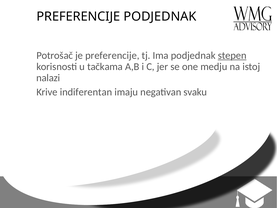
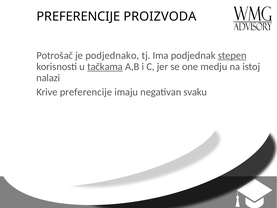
PREFERENCIJE PODJEDNAK: PODJEDNAK -> PROIZVODA
je preferencije: preferencije -> podjednako
tačkama underline: none -> present
Krive indiferentan: indiferentan -> preferencije
